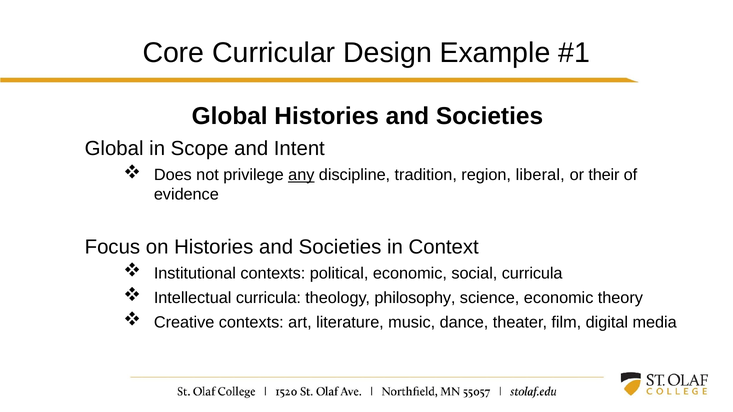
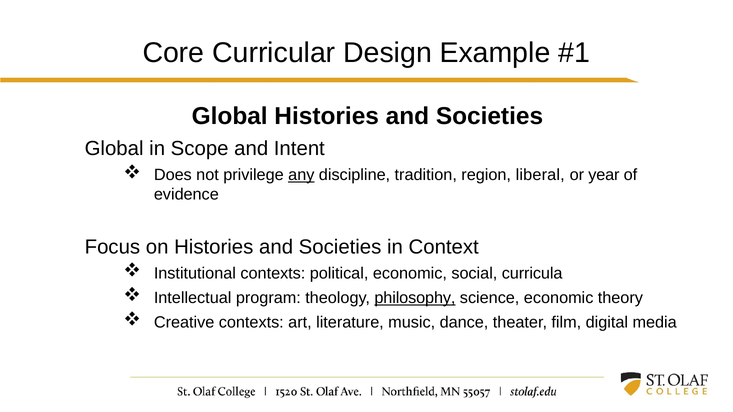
their: their -> year
Intellectual curricula: curricula -> program
philosophy underline: none -> present
